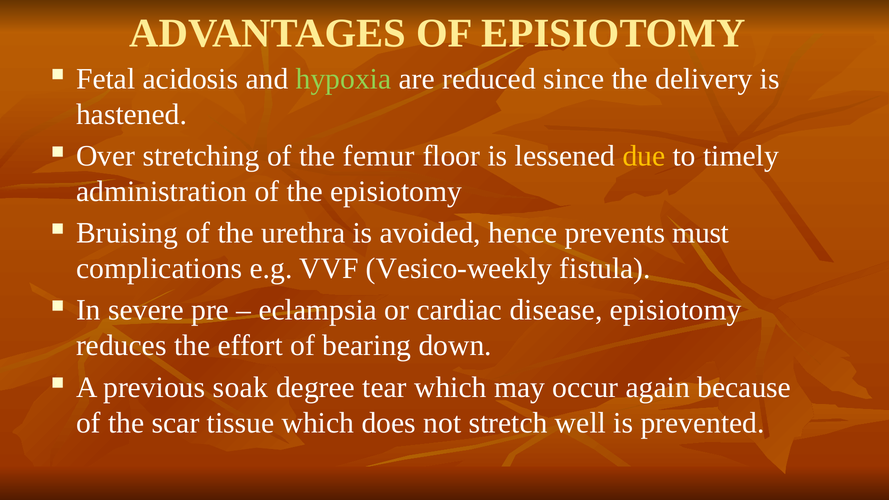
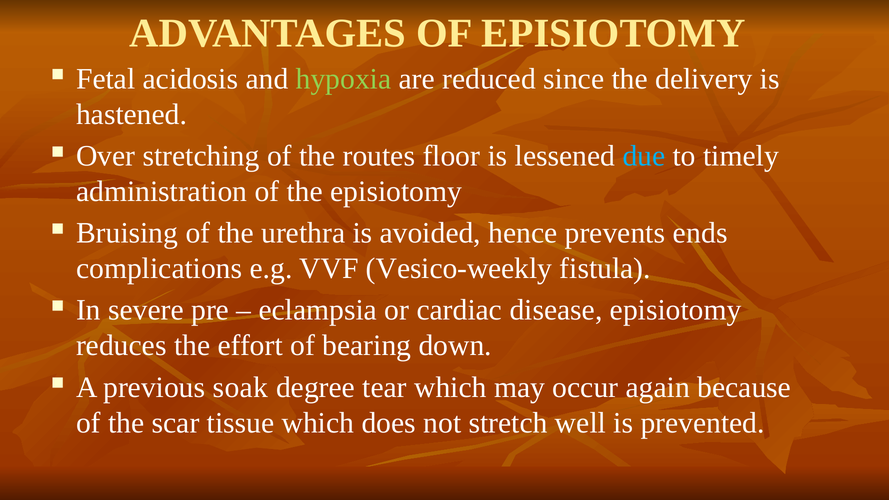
femur: femur -> routes
due colour: yellow -> light blue
must: must -> ends
